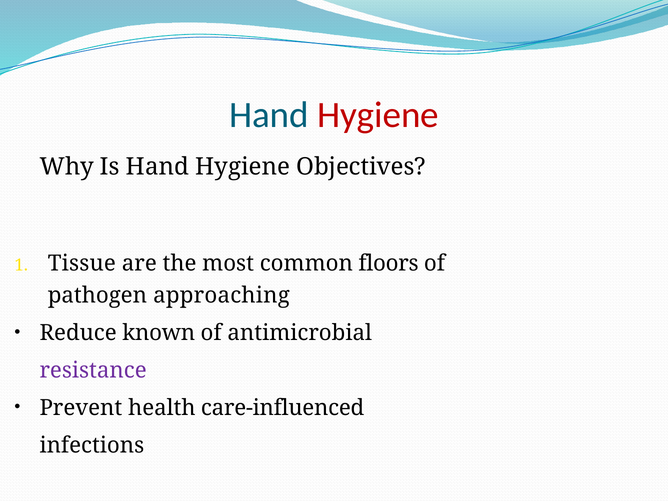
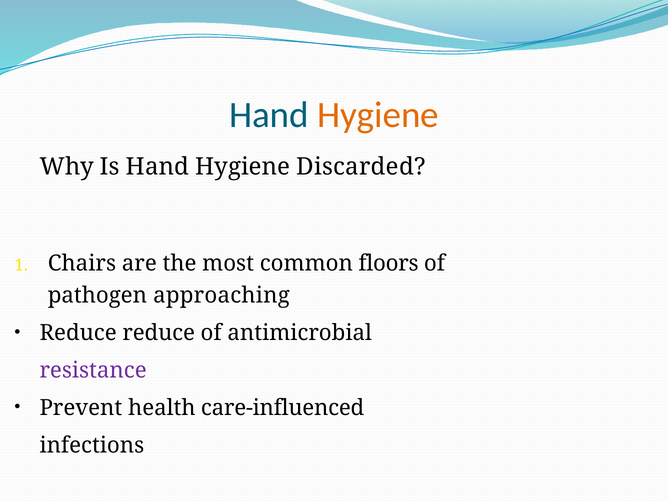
Hygiene at (378, 115) colour: red -> orange
Objectives: Objectives -> Discarded
Tissue: Tissue -> Chairs
Reduce known: known -> reduce
